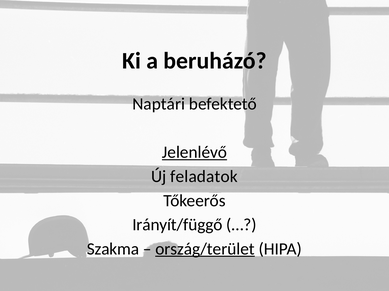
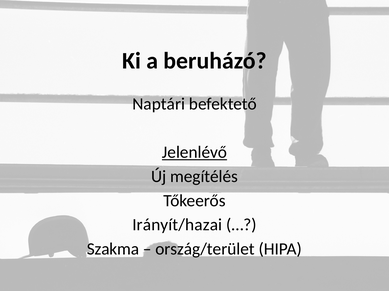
feladatok: feladatok -> megítélés
Irányít/függő: Irányít/függő -> Irányít/hazai
ország/terület underline: present -> none
